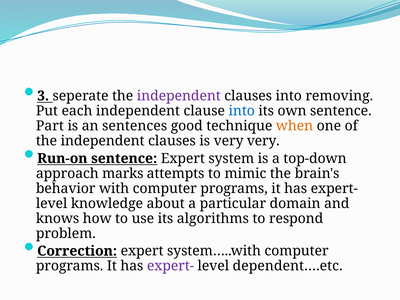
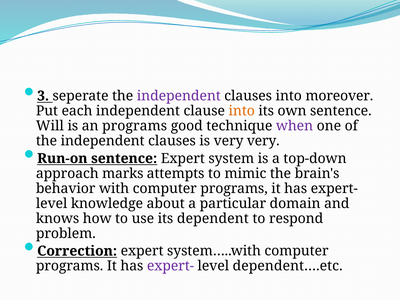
removing: removing -> moreover
into at (242, 111) colour: blue -> orange
Part: Part -> Will
an sentences: sentences -> programs
when colour: orange -> purple
algorithms: algorithms -> dependent
